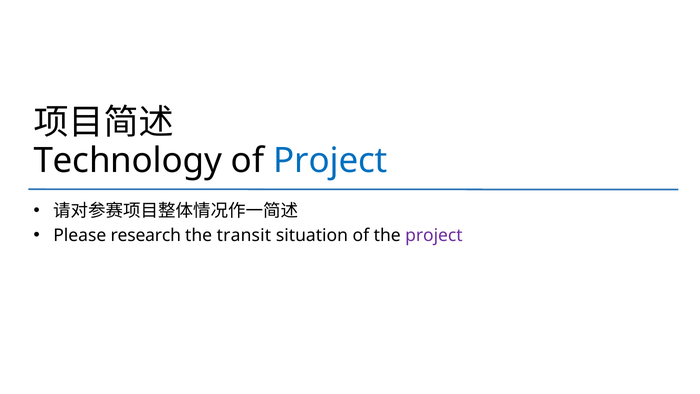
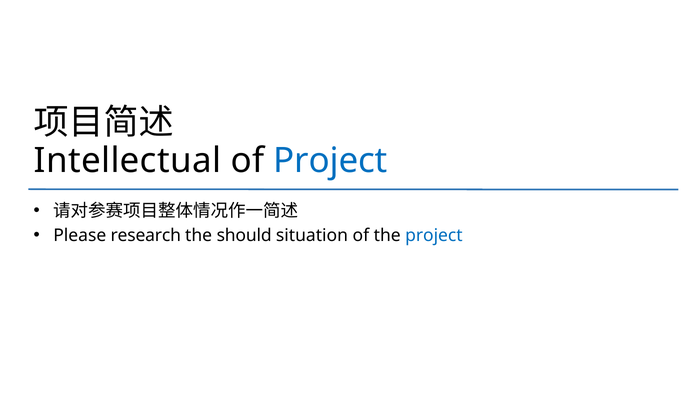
Technology: Technology -> Intellectual
transit: transit -> should
project at (434, 236) colour: purple -> blue
